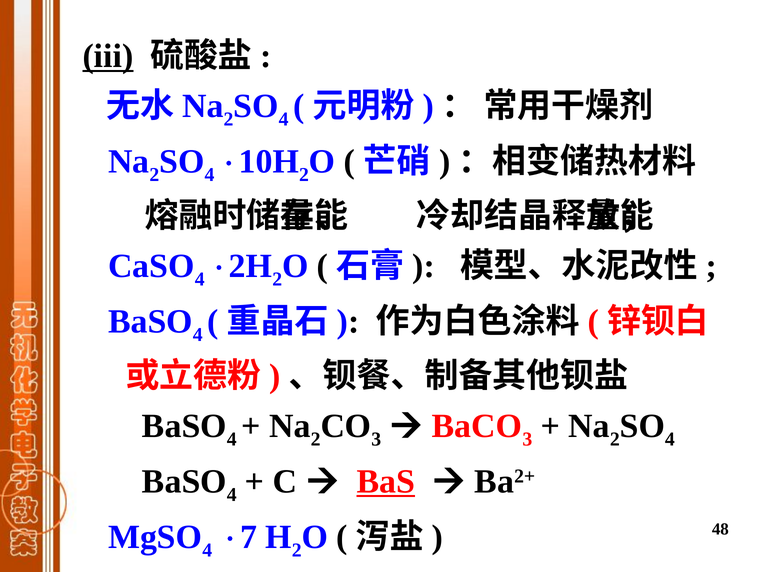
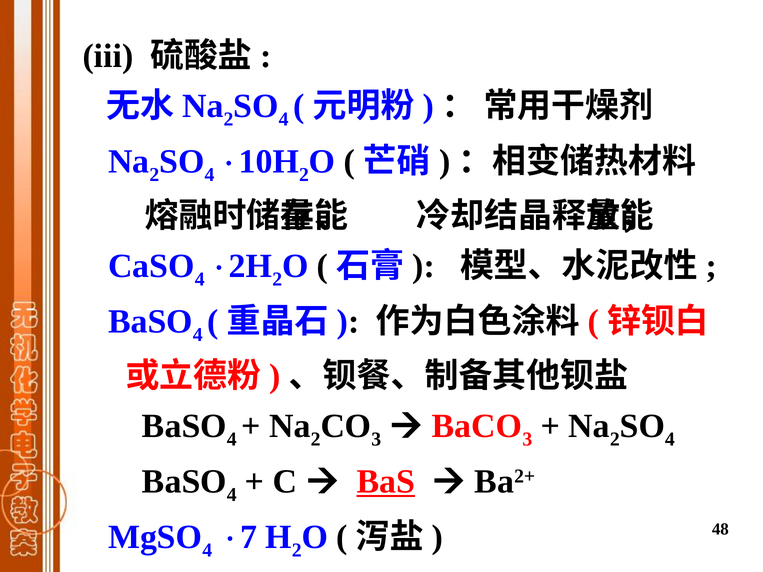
iii underline: present -> none
